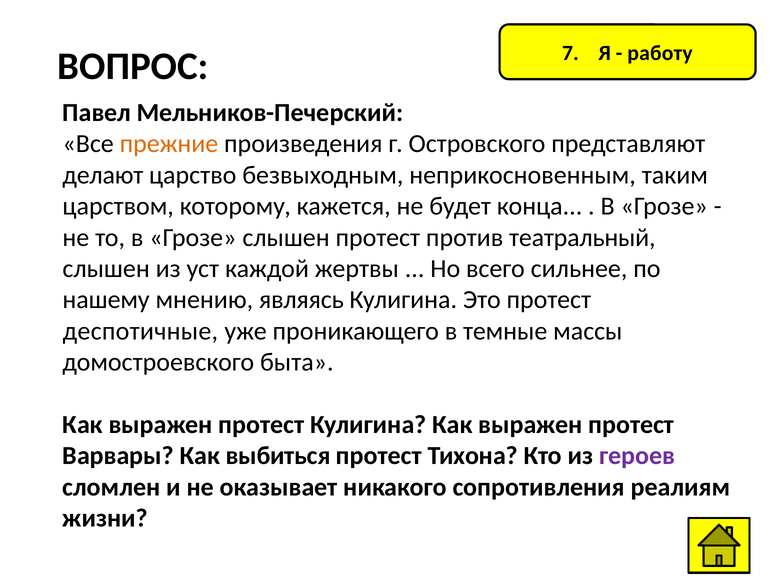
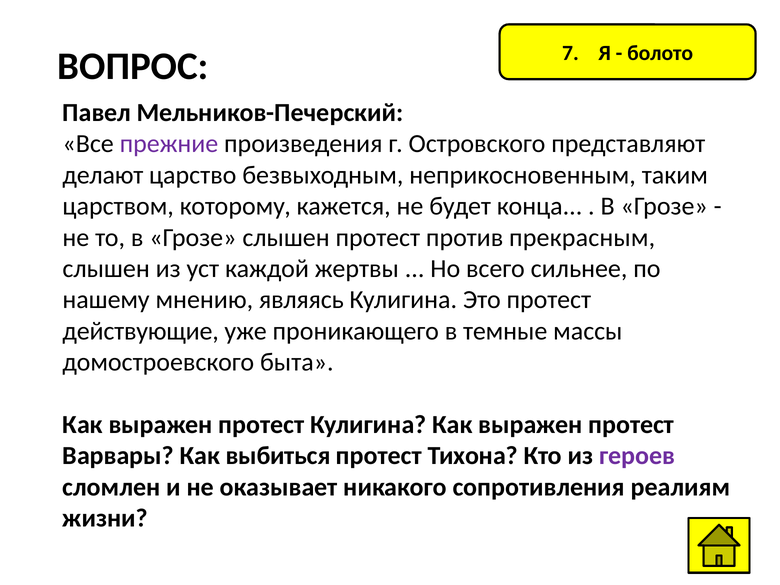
работу: работу -> болото
прежние colour: orange -> purple
театральный: театральный -> прекрасным
деспотичные: деспотичные -> действующие
